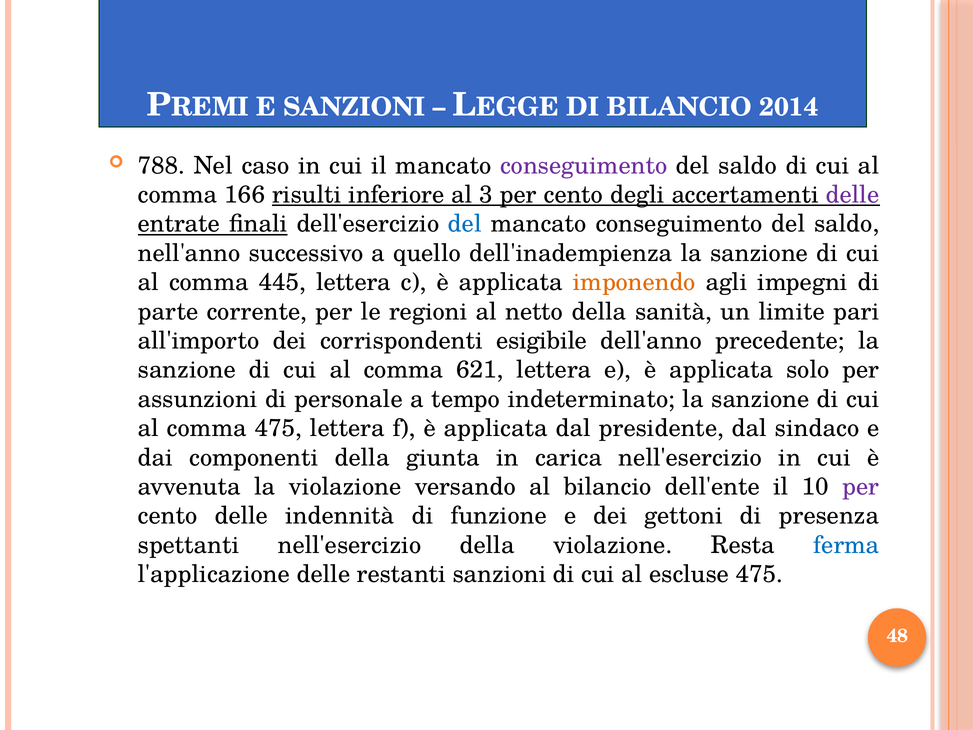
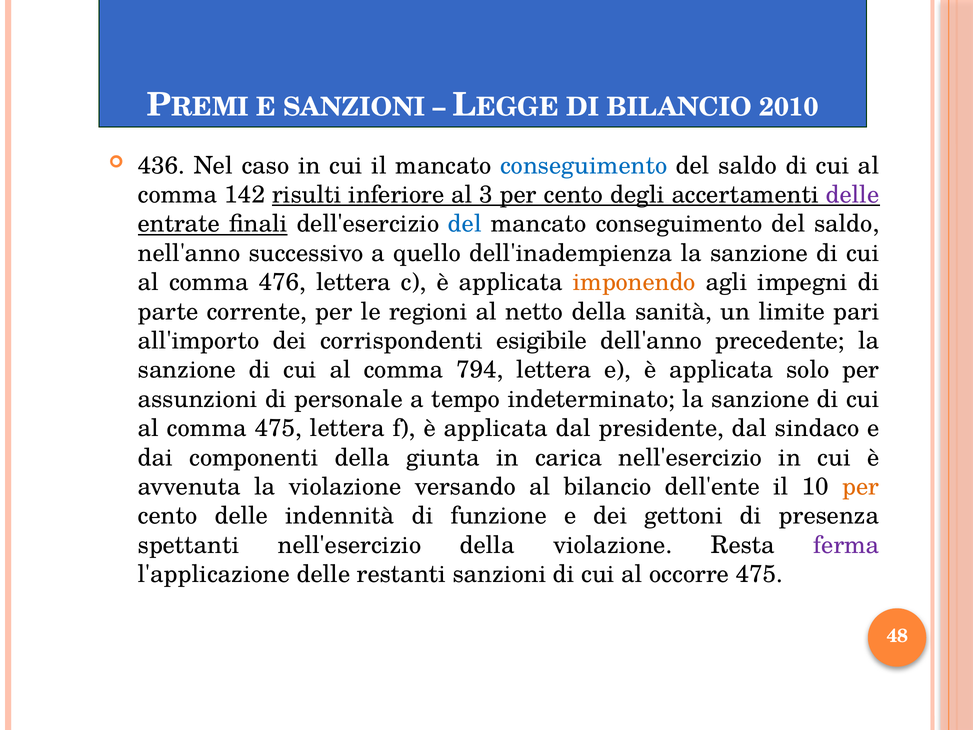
2014: 2014 -> 2010
788: 788 -> 436
conseguimento at (584, 166) colour: purple -> blue
166: 166 -> 142
445: 445 -> 476
621: 621 -> 794
per at (861, 487) colour: purple -> orange
ferma colour: blue -> purple
escluse: escluse -> occorre
